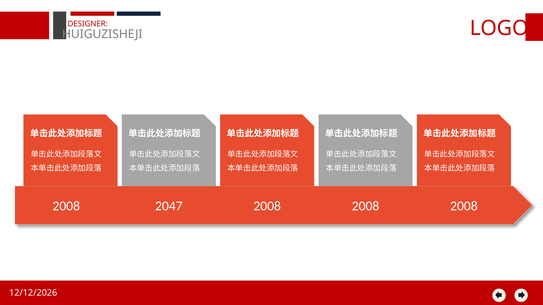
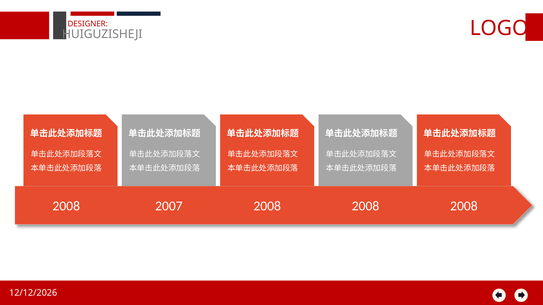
2047: 2047 -> 2007
